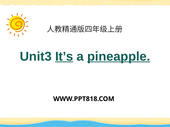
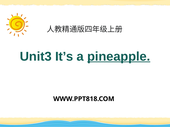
It’s underline: present -> none
